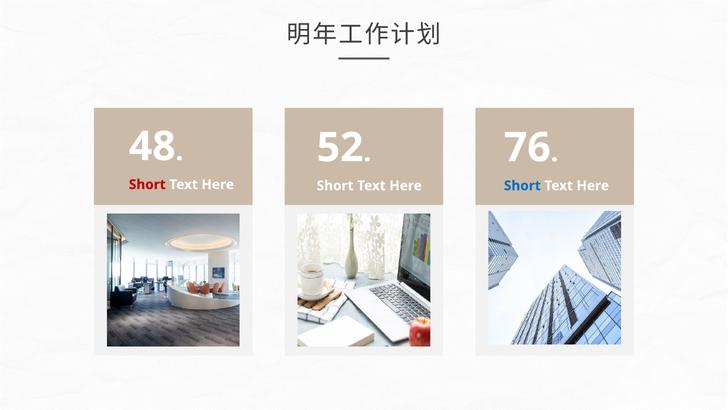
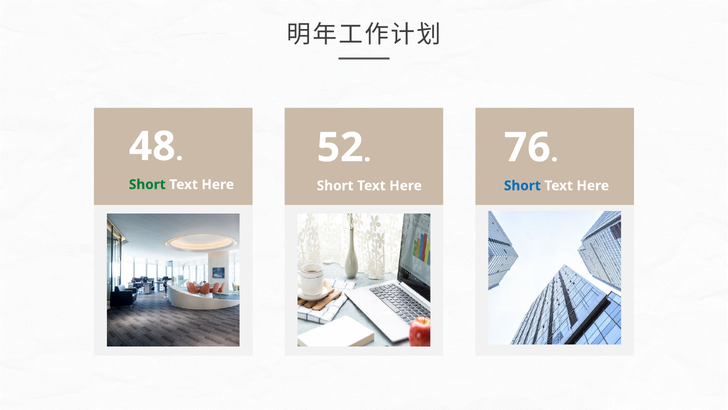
Short at (147, 184) colour: red -> green
